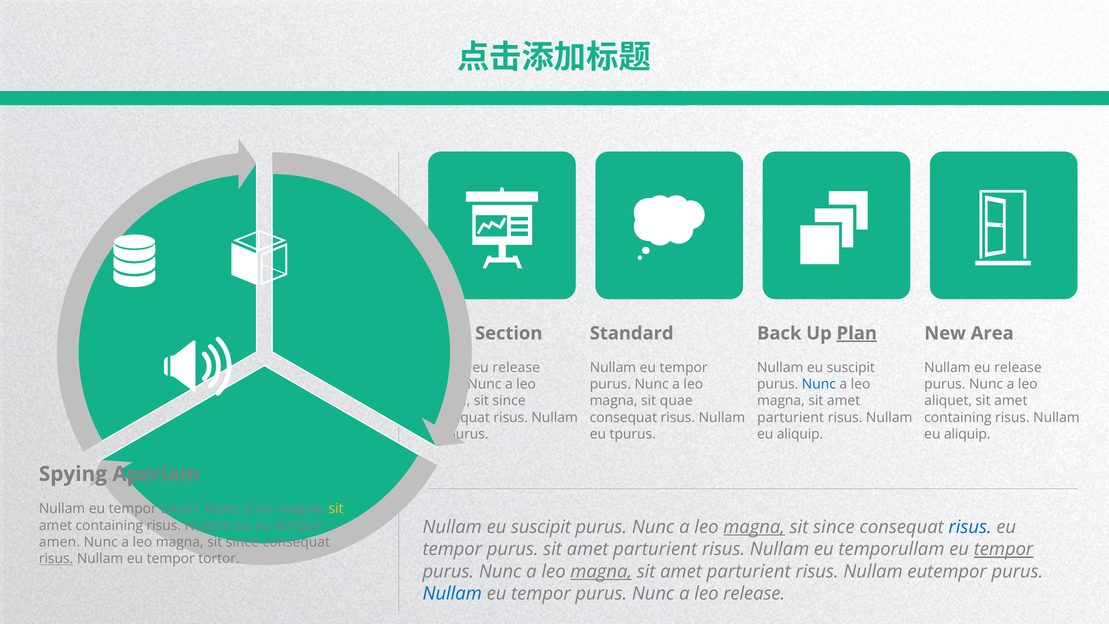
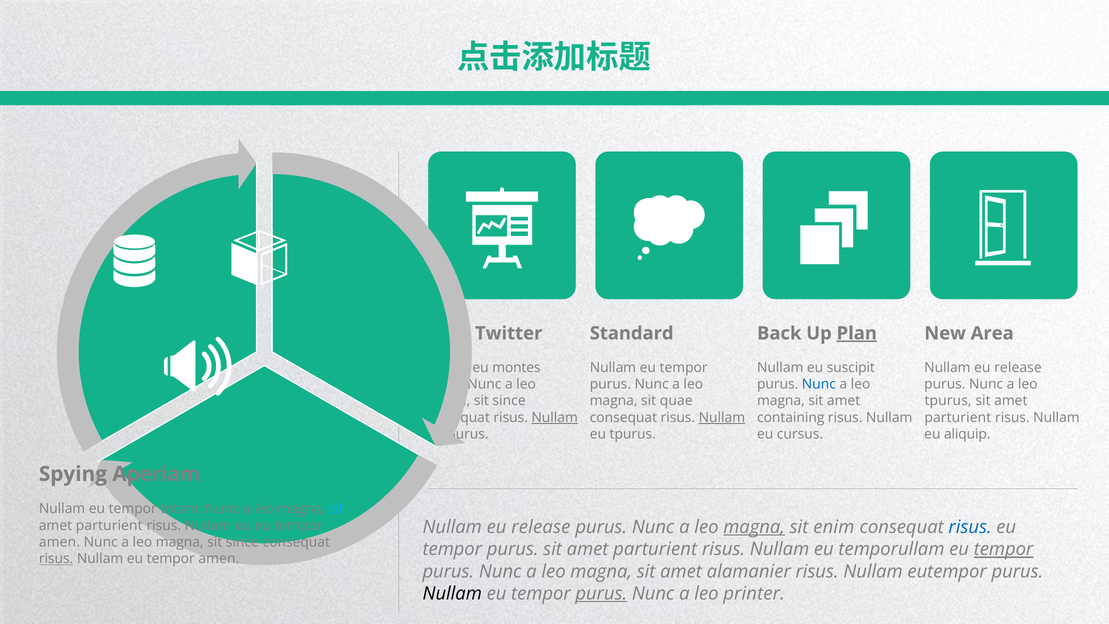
Section: Section -> Twitter
release at (516, 368): release -> montes
aliquet at (948, 401): aliquet -> tpurus
Nullam at (555, 418) underline: none -> present
Nullam at (722, 418) underline: none -> present
parturient at (791, 418): parturient -> containing
containing at (958, 418): containing -> parturient
aliquip at (800, 434): aliquip -> cursus
sit at (336, 509) colour: yellow -> light blue
containing at (109, 526): containing -> parturient
suscipit at (541, 527): suscipit -> release
since at (834, 527): since -> enim
Nullam eu tempor tortor: tortor -> amen
magna at (601, 571) underline: present -> none
parturient at (749, 571): parturient -> alamanier
Nullam at (452, 594) colour: blue -> black
purus at (601, 594) underline: none -> present
leo release: release -> printer
